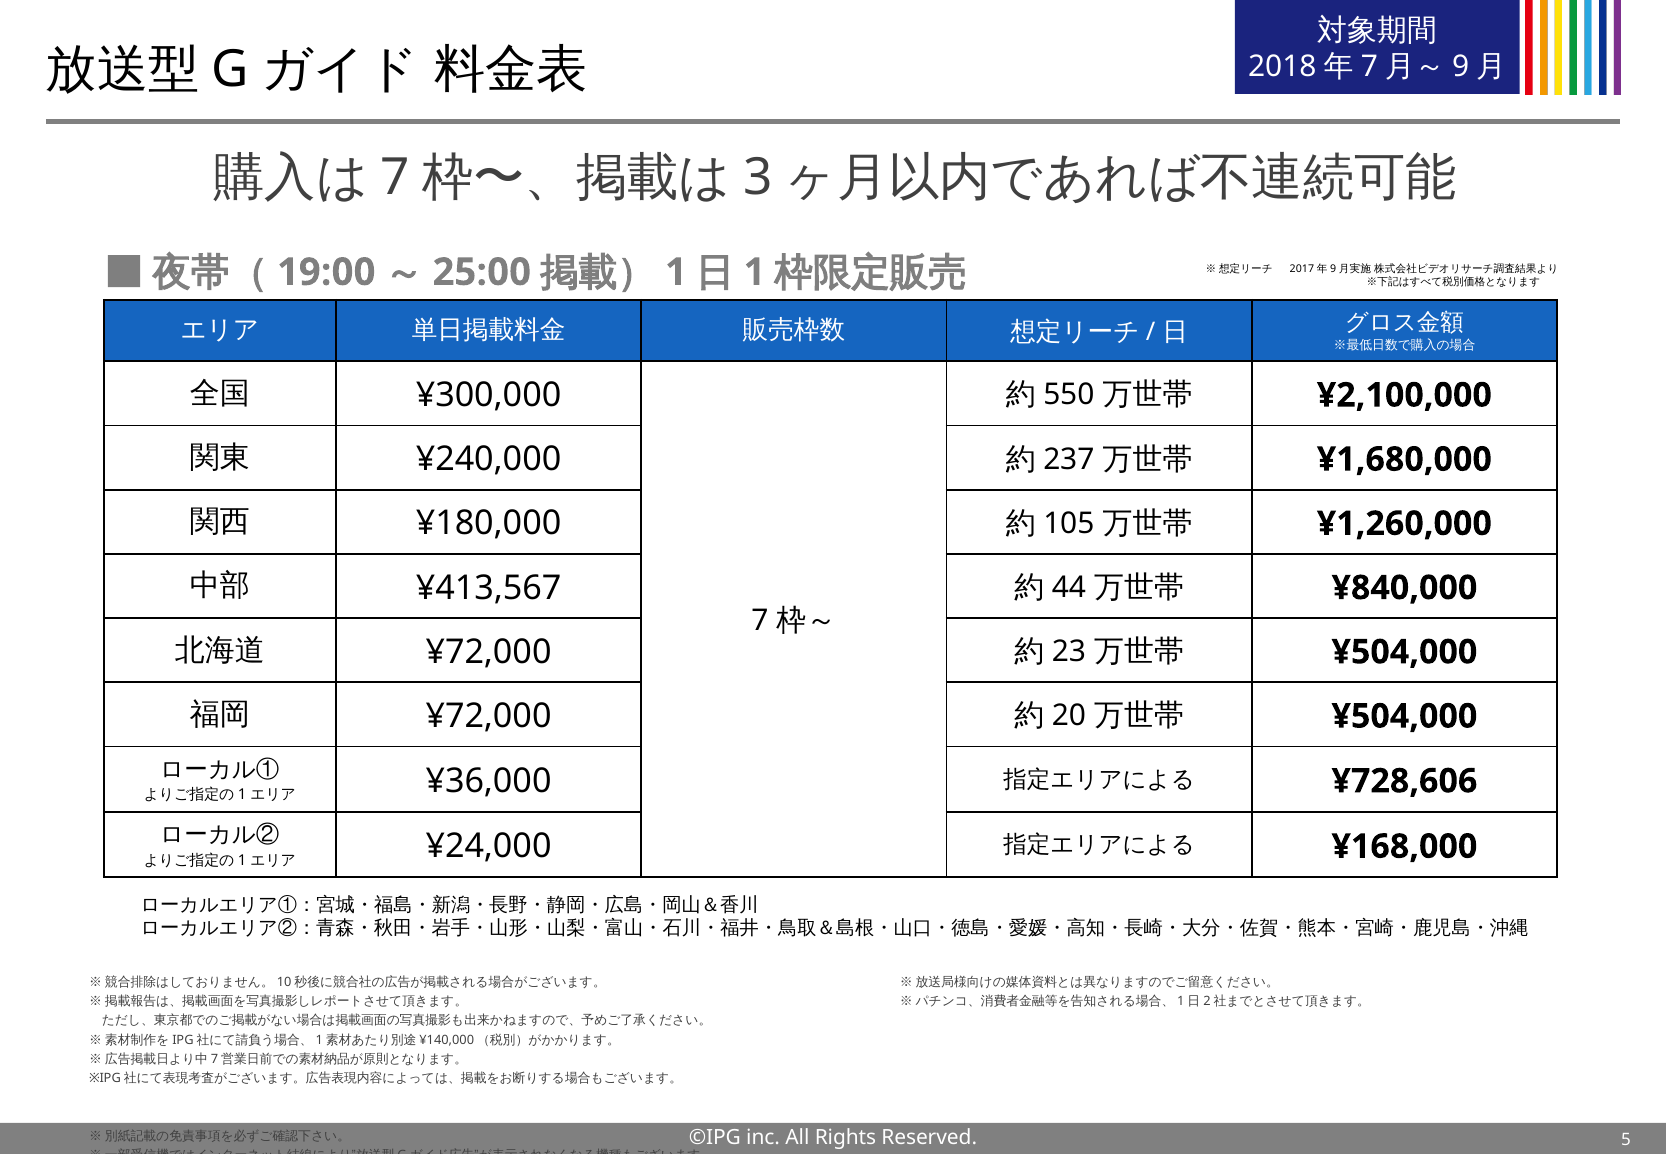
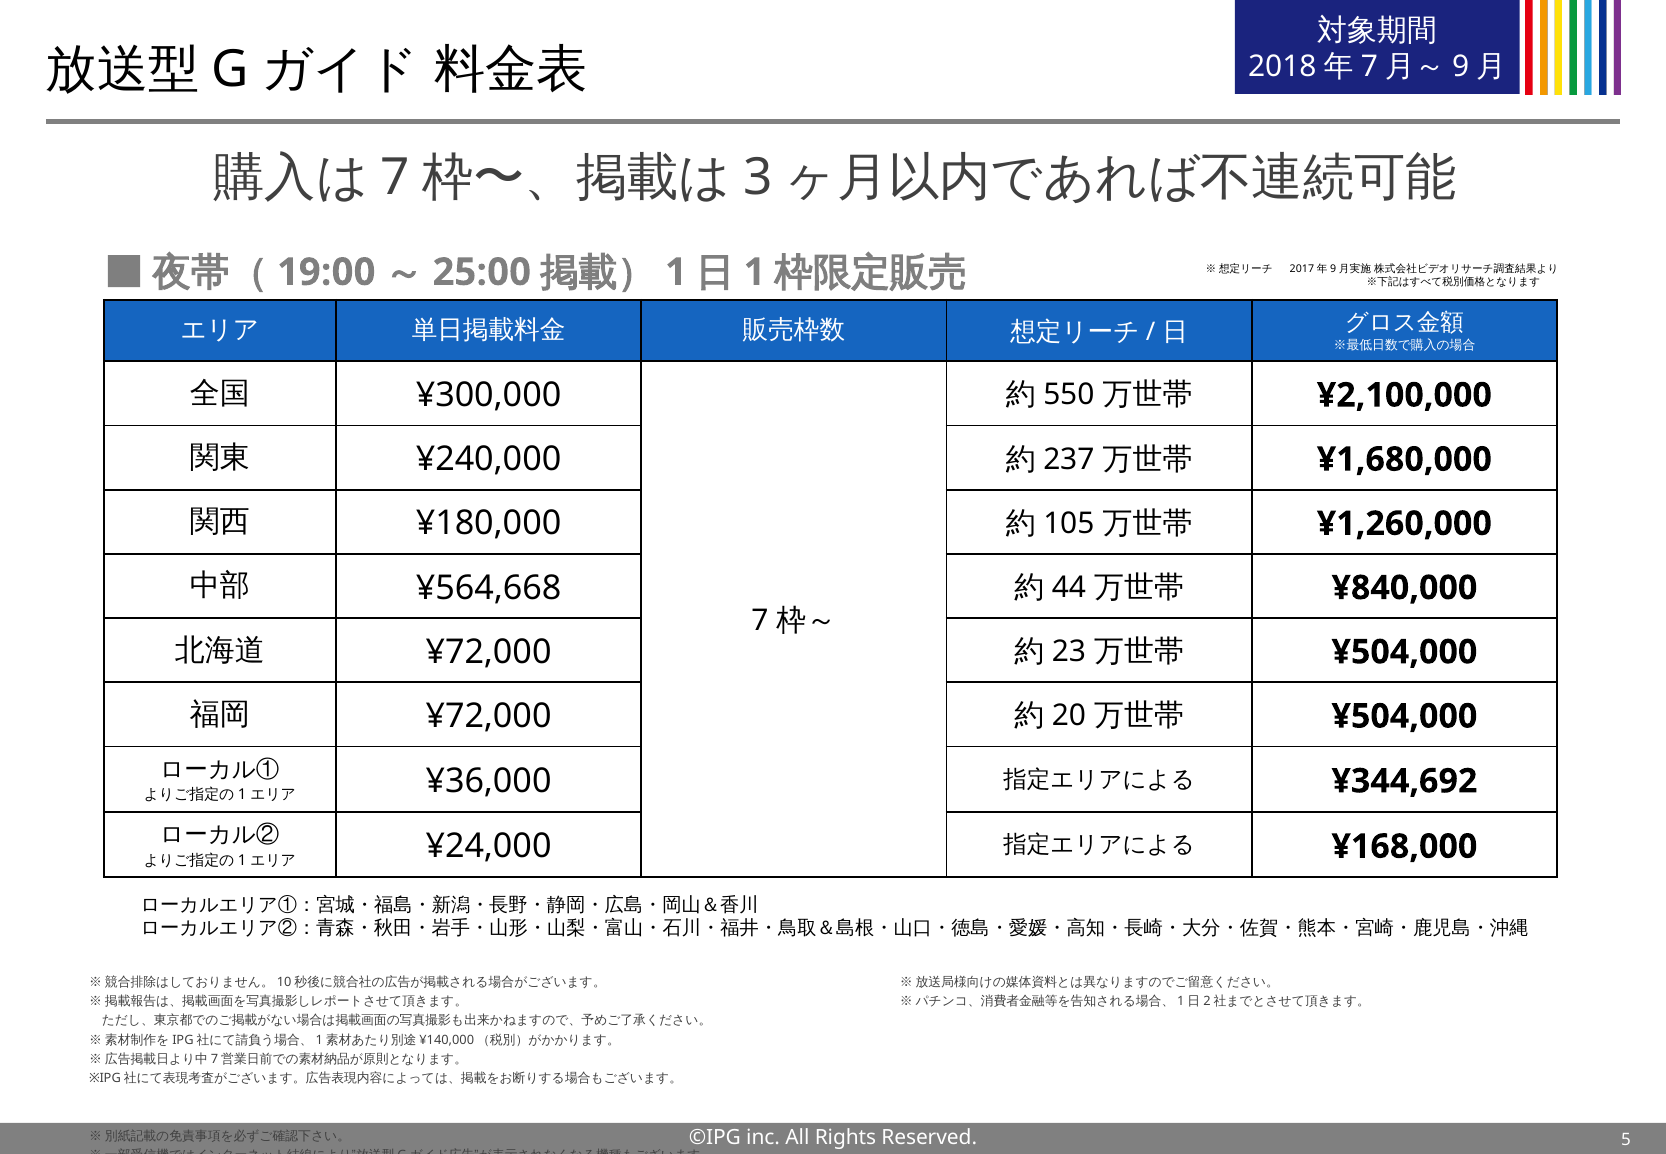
¥413,567: ¥413,567 -> ¥564,668
¥728,606: ¥728,606 -> ¥344,692
